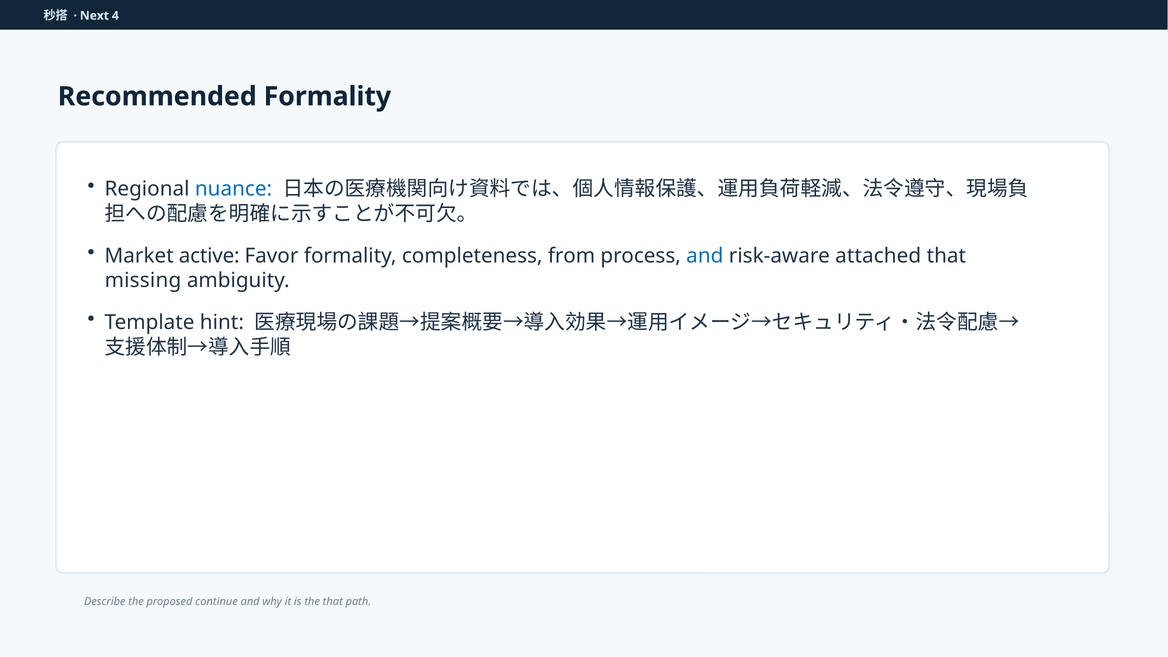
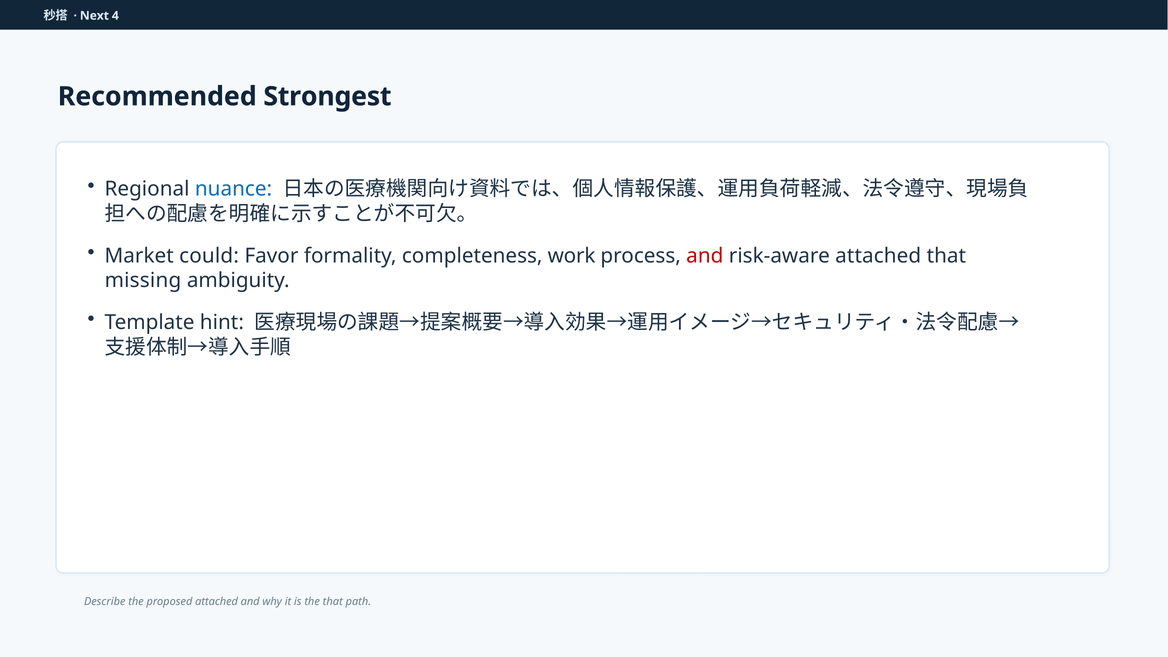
Recommended Formality: Formality -> Strongest
active: active -> could
from: from -> work
and at (705, 256) colour: blue -> red
proposed continue: continue -> attached
